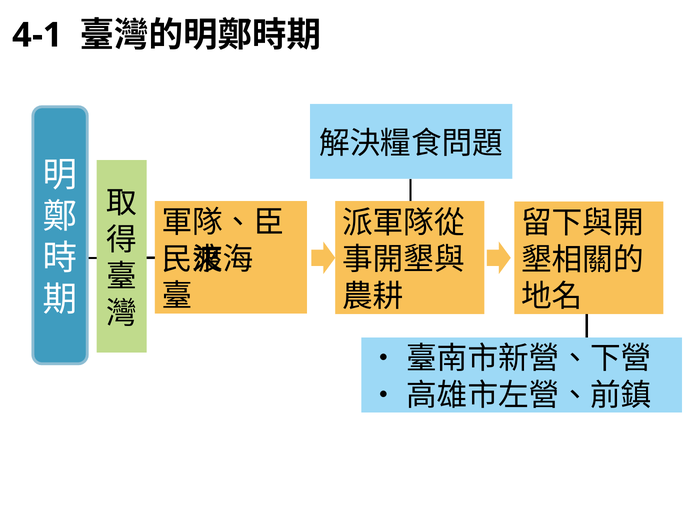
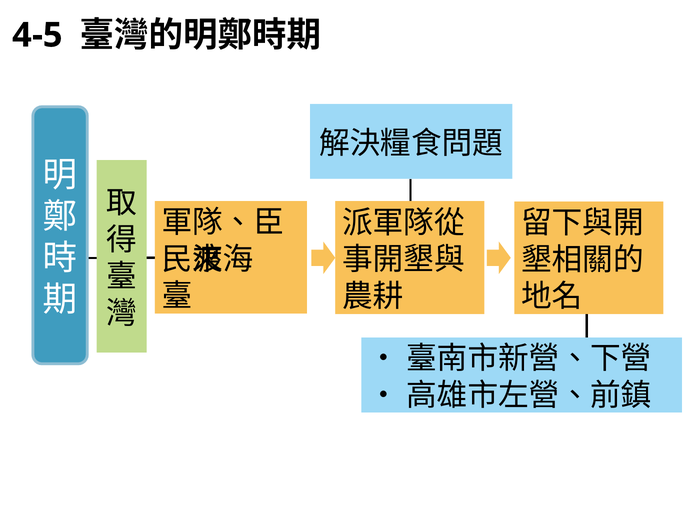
4-1: 4-1 -> 4-5
